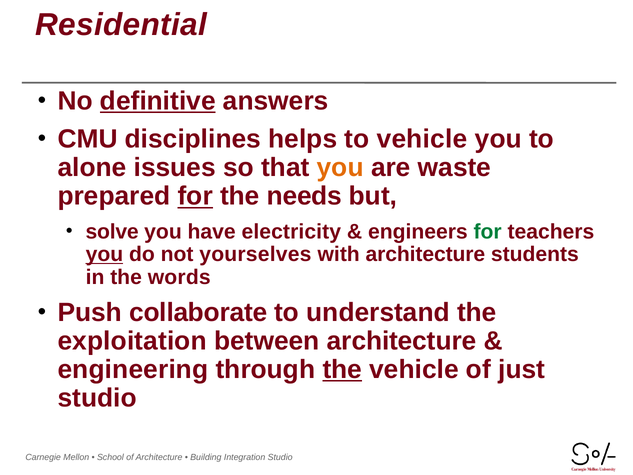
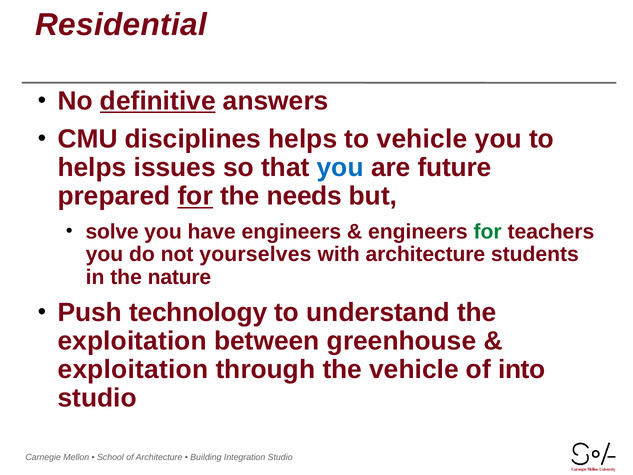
alone at (92, 168): alone -> helps
you at (340, 168) colour: orange -> blue
waste: waste -> future
have electricity: electricity -> engineers
you at (104, 254) underline: present -> none
words: words -> nature
collaborate: collaborate -> technology
between architecture: architecture -> greenhouse
engineering at (133, 369): engineering -> exploitation
the at (342, 369) underline: present -> none
just: just -> into
